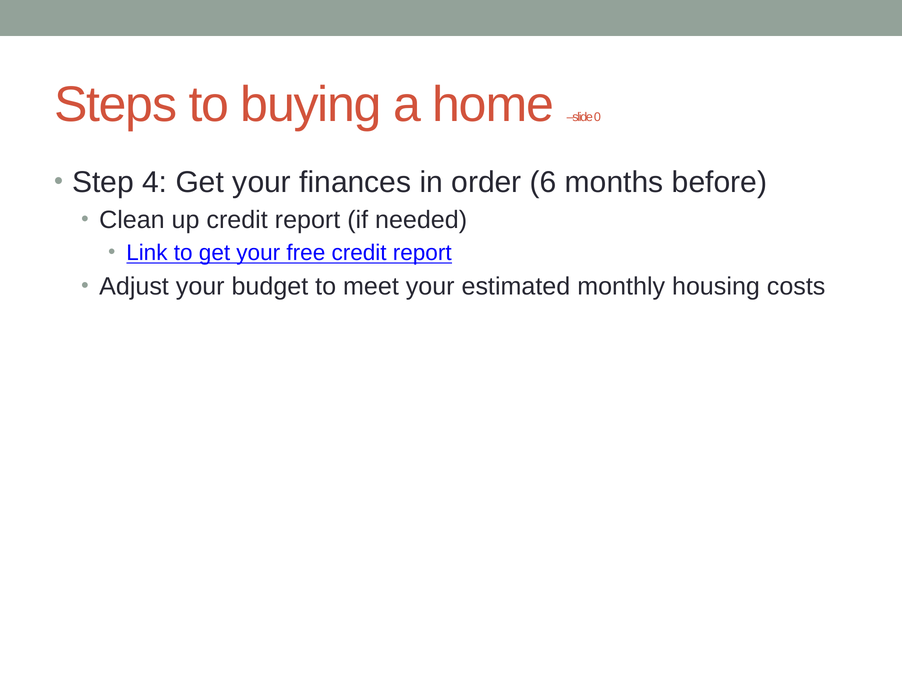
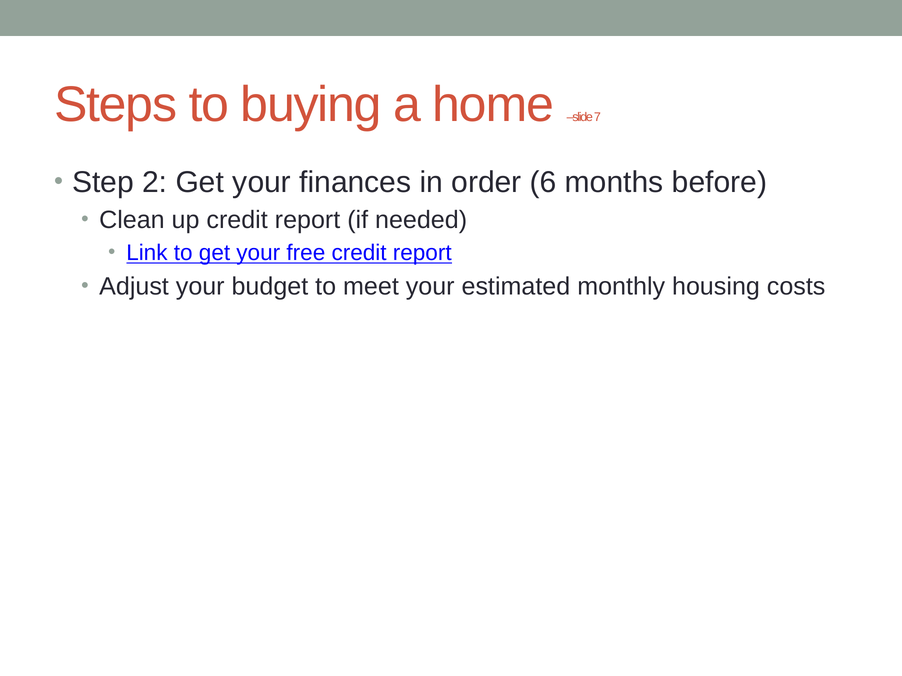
0: 0 -> 7
4: 4 -> 2
